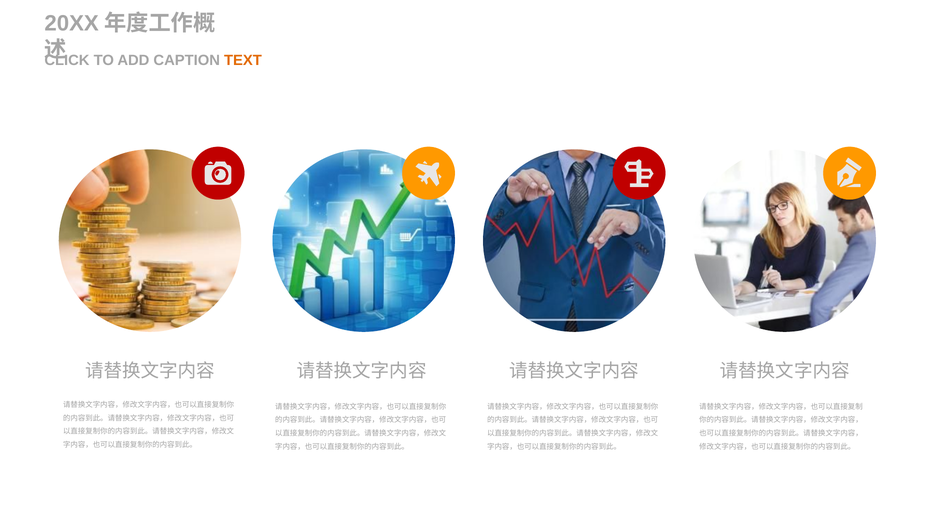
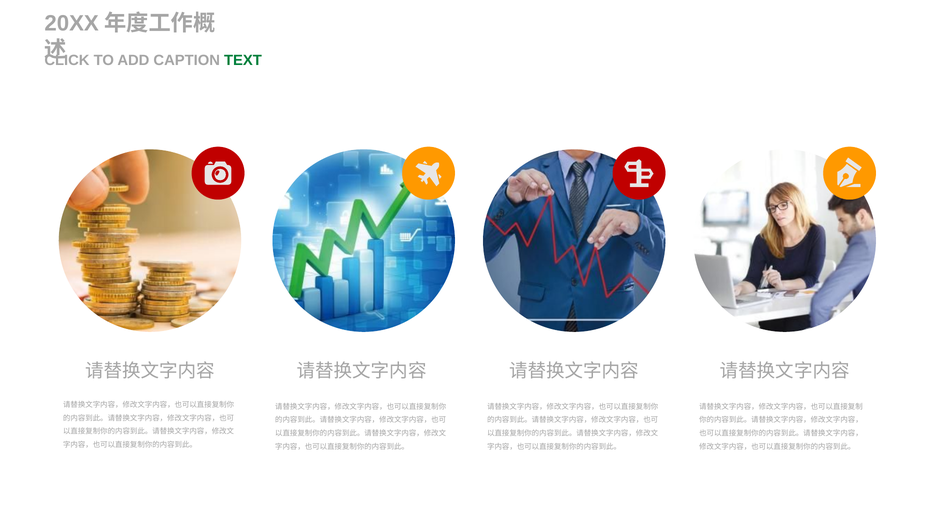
TEXT colour: orange -> green
